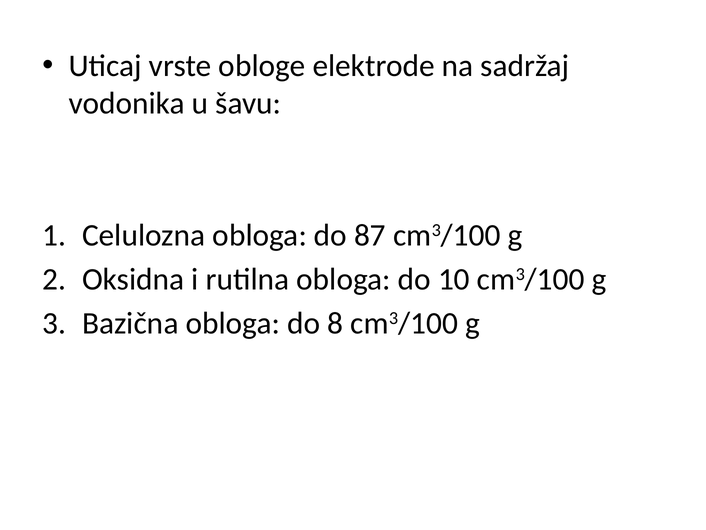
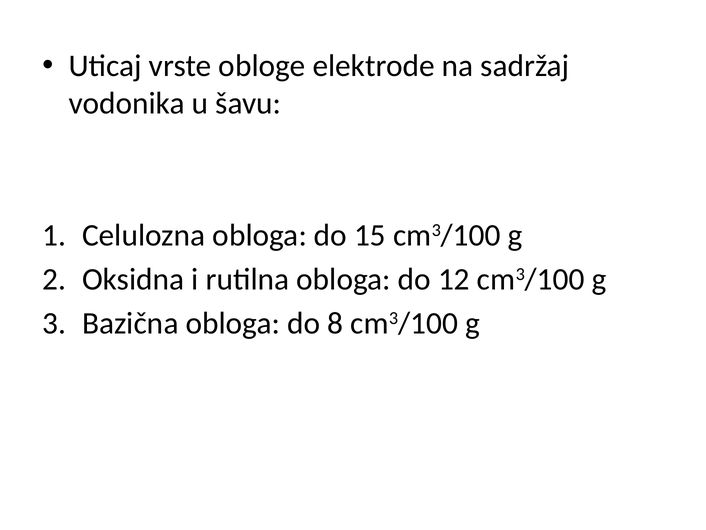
87: 87 -> 15
10: 10 -> 12
